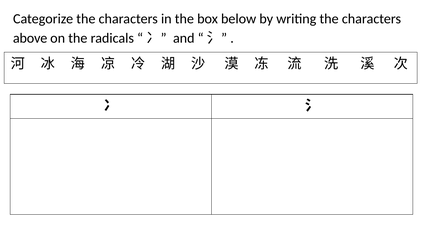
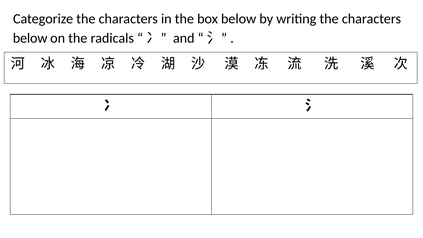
above at (30, 38): above -> below
